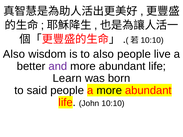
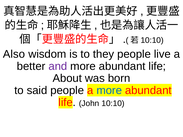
to also: also -> they
Learn: Learn -> About
more at (109, 91) colour: black -> blue
